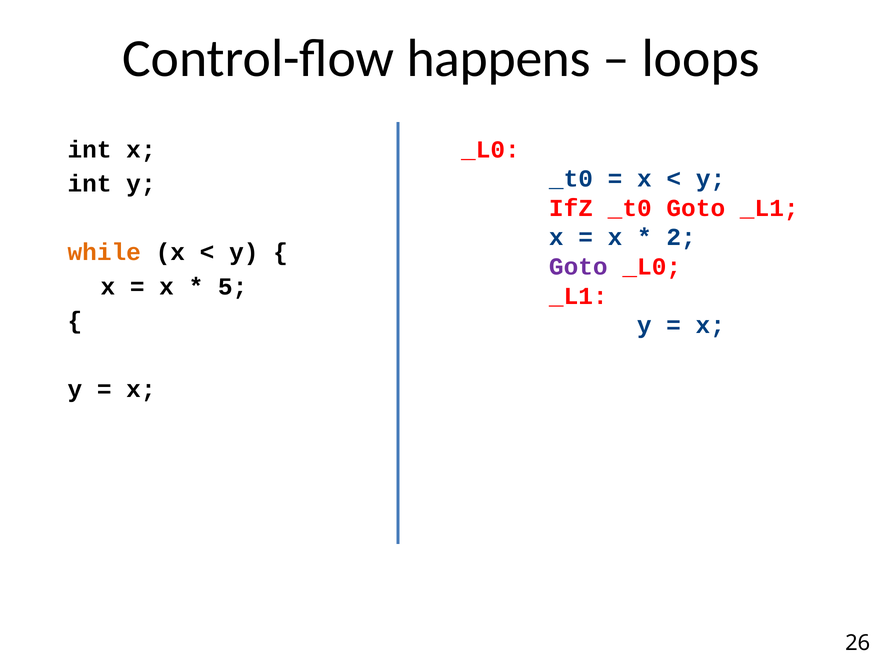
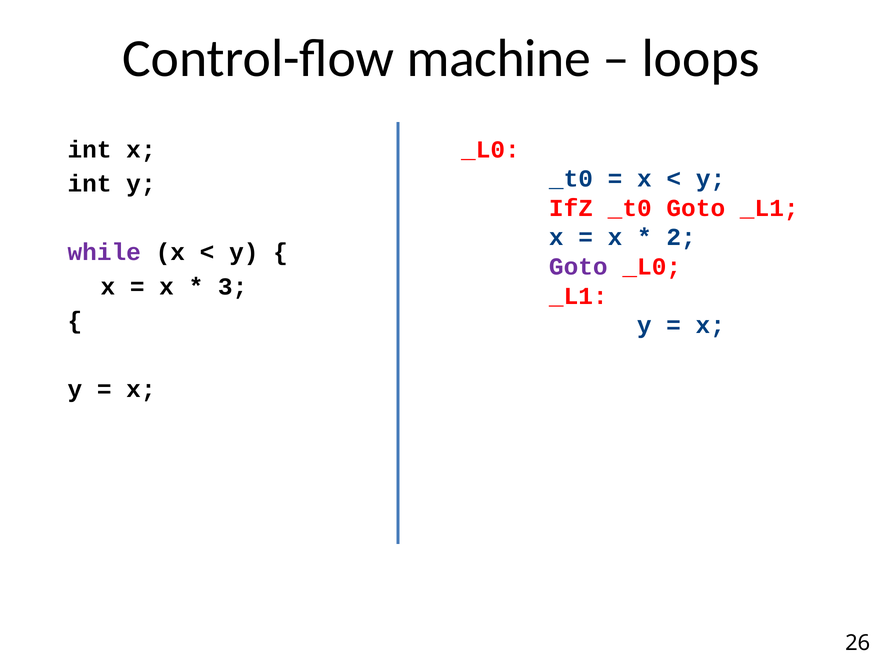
happens: happens -> machine
while colour: orange -> purple
5: 5 -> 3
